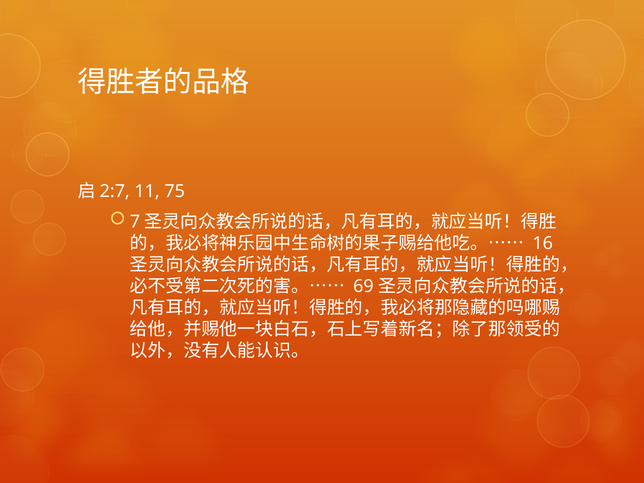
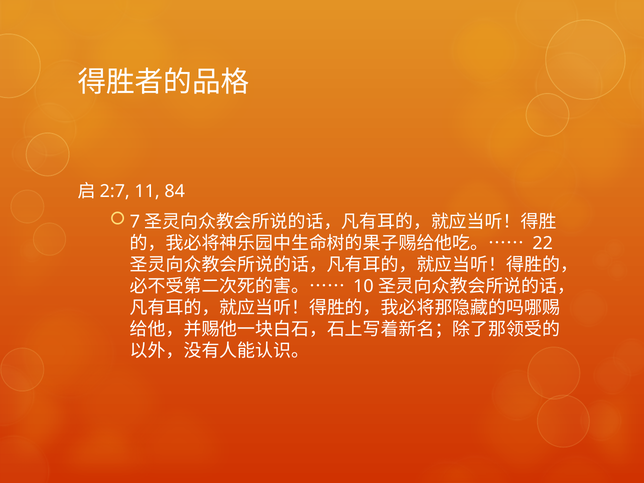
75: 75 -> 84
16: 16 -> 22
69: 69 -> 10
